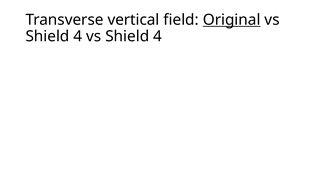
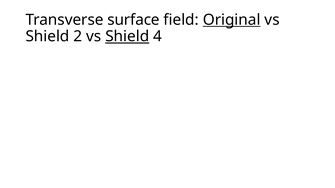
vertical: vertical -> surface
4 at (78, 36): 4 -> 2
Shield at (127, 36) underline: none -> present
